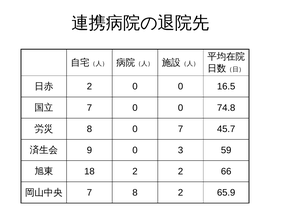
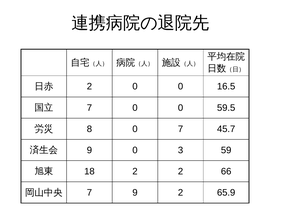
74.8: 74.8 -> 59.5
7 8: 8 -> 9
